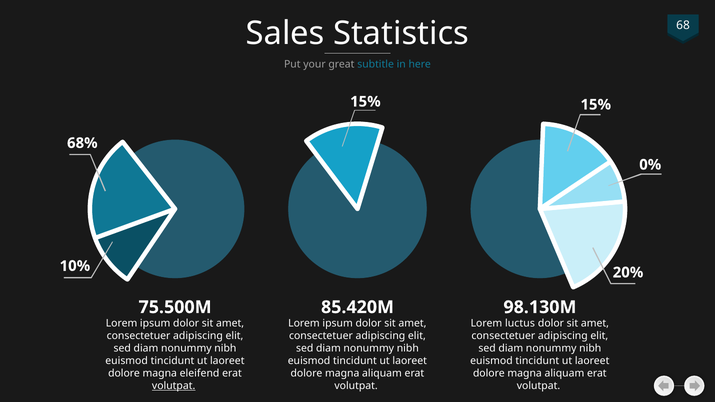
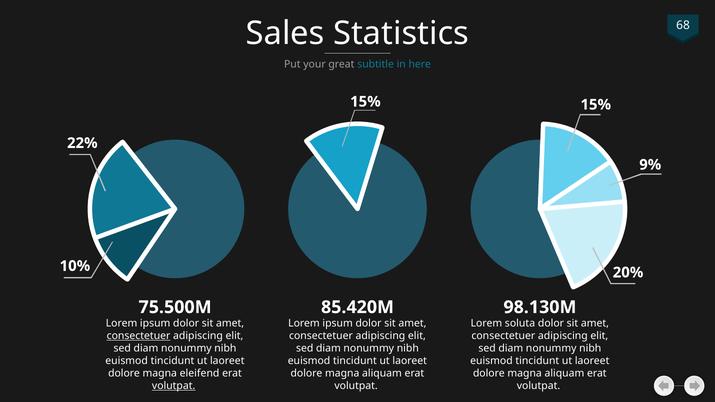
68%: 68% -> 22%
0%: 0% -> 9%
luctus: luctus -> soluta
consectetuer at (139, 336) underline: none -> present
